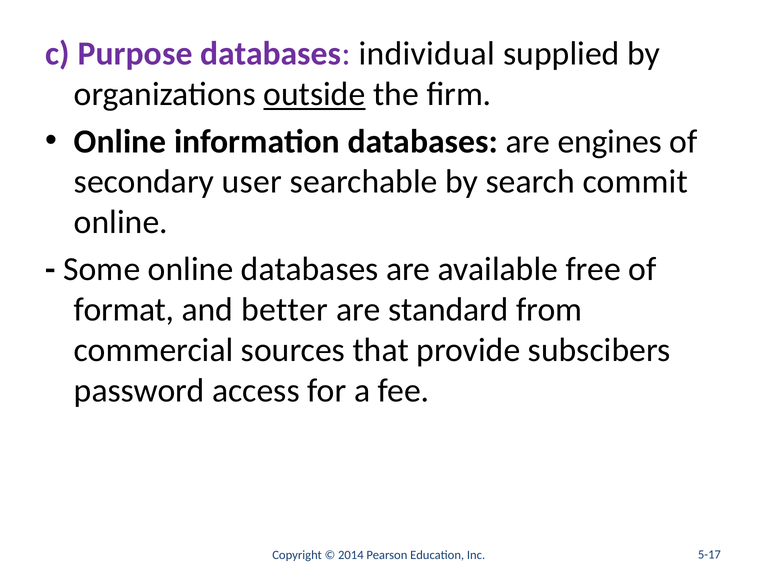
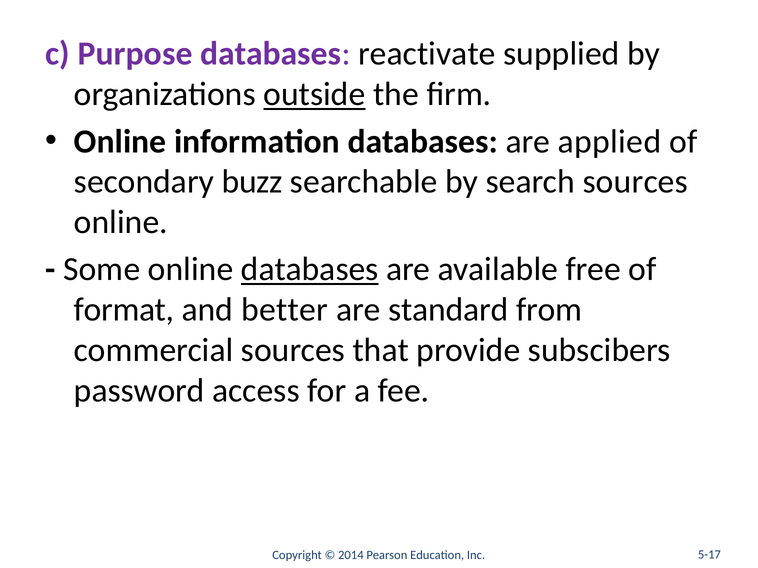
individual: individual -> reactivate
engines: engines -> applied
user: user -> buzz
search commit: commit -> sources
databases at (310, 270) underline: none -> present
